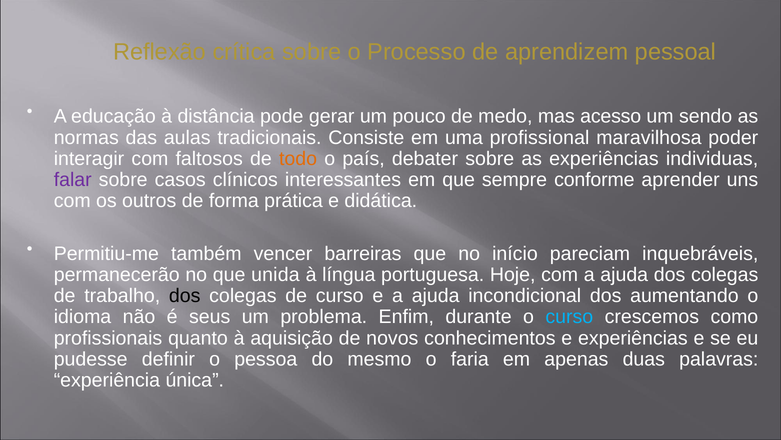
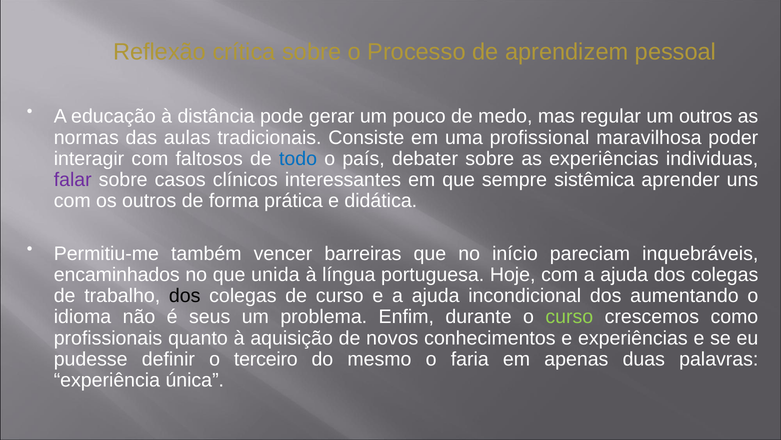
acesso: acesso -> regular
um sendo: sendo -> outros
todo colour: orange -> blue
conforme: conforme -> sistêmica
permanecerão: permanecerão -> encaminhados
curso at (569, 317) colour: light blue -> light green
pessoa: pessoa -> terceiro
